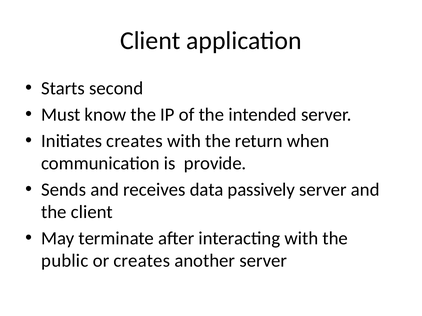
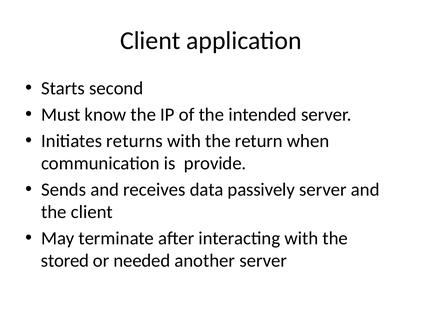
Initiates creates: creates -> returns
public: public -> stored
or creates: creates -> needed
